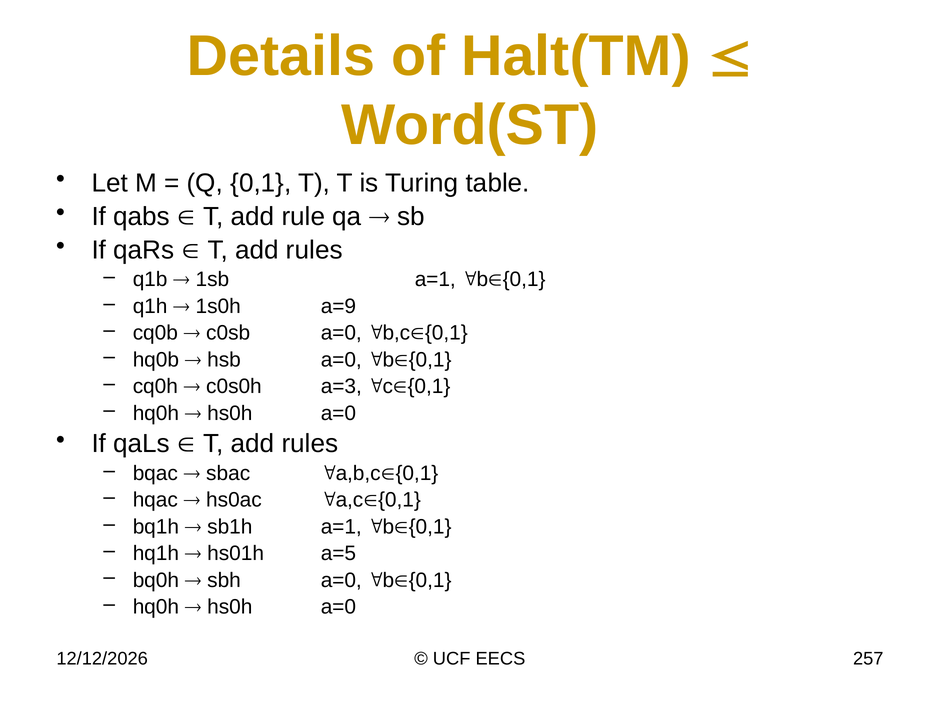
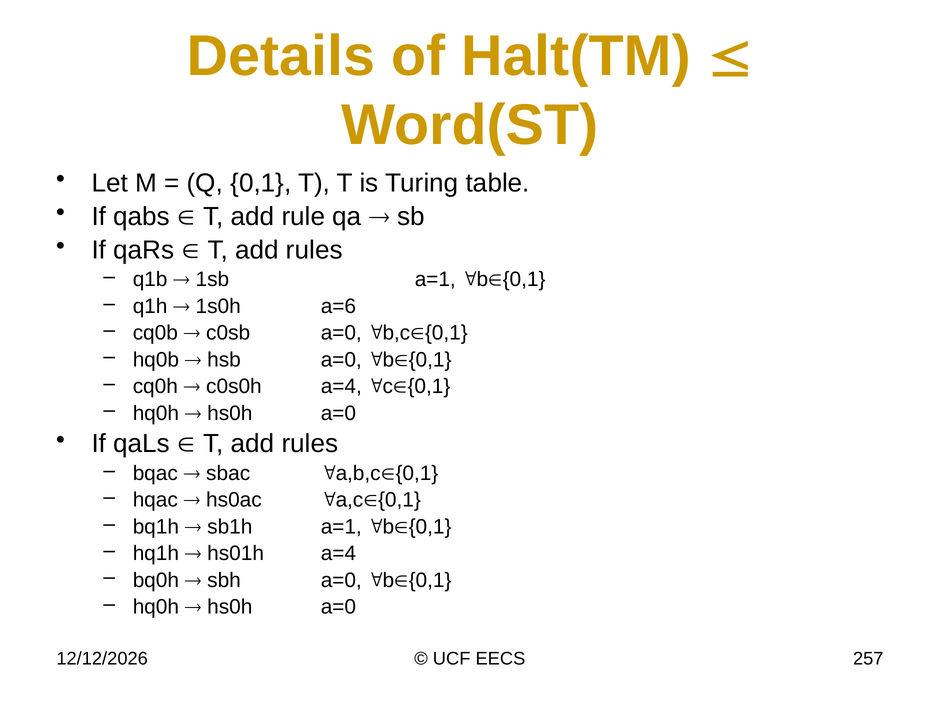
a=9: a=9 -> a=6
c0s0h a=3: a=3 -> a=4
hs01h a=5: a=5 -> a=4
